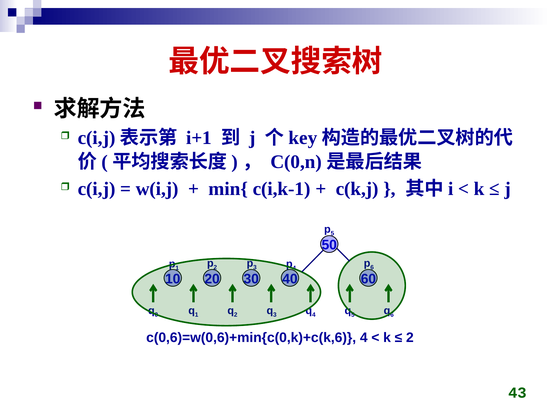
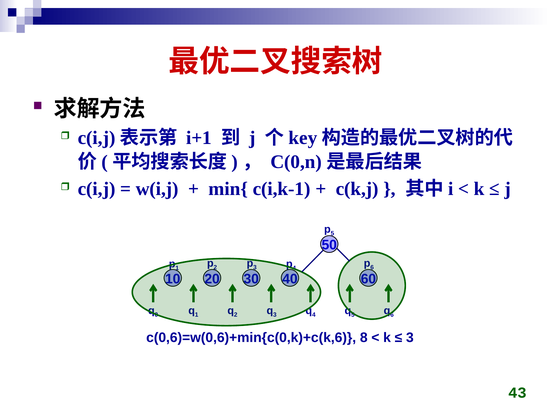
c(0,6)=w(0,6)+min{c(0,k)+c(k,6 4: 4 -> 8
2 at (410, 338): 2 -> 3
